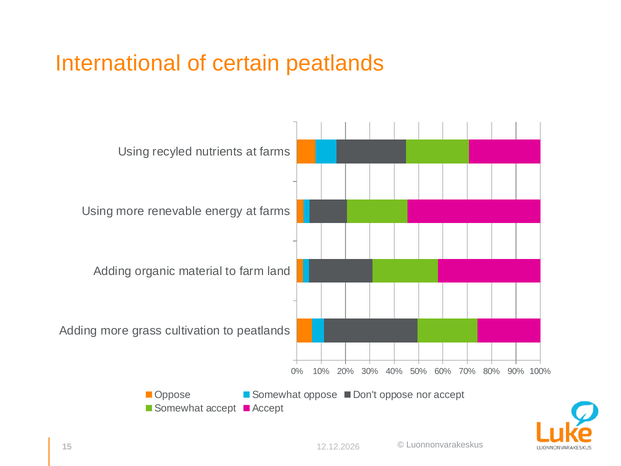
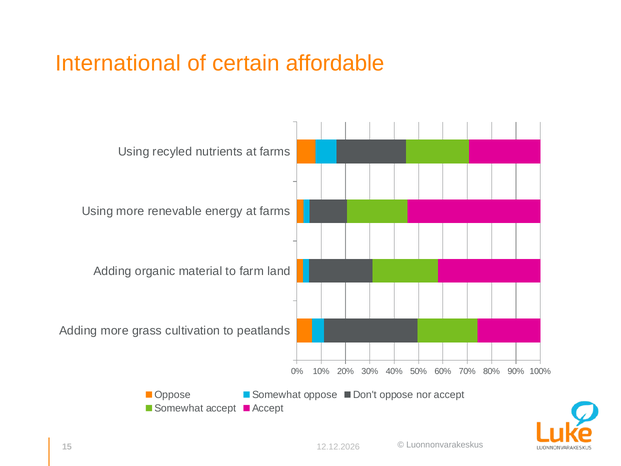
certain peatlands: peatlands -> affordable
